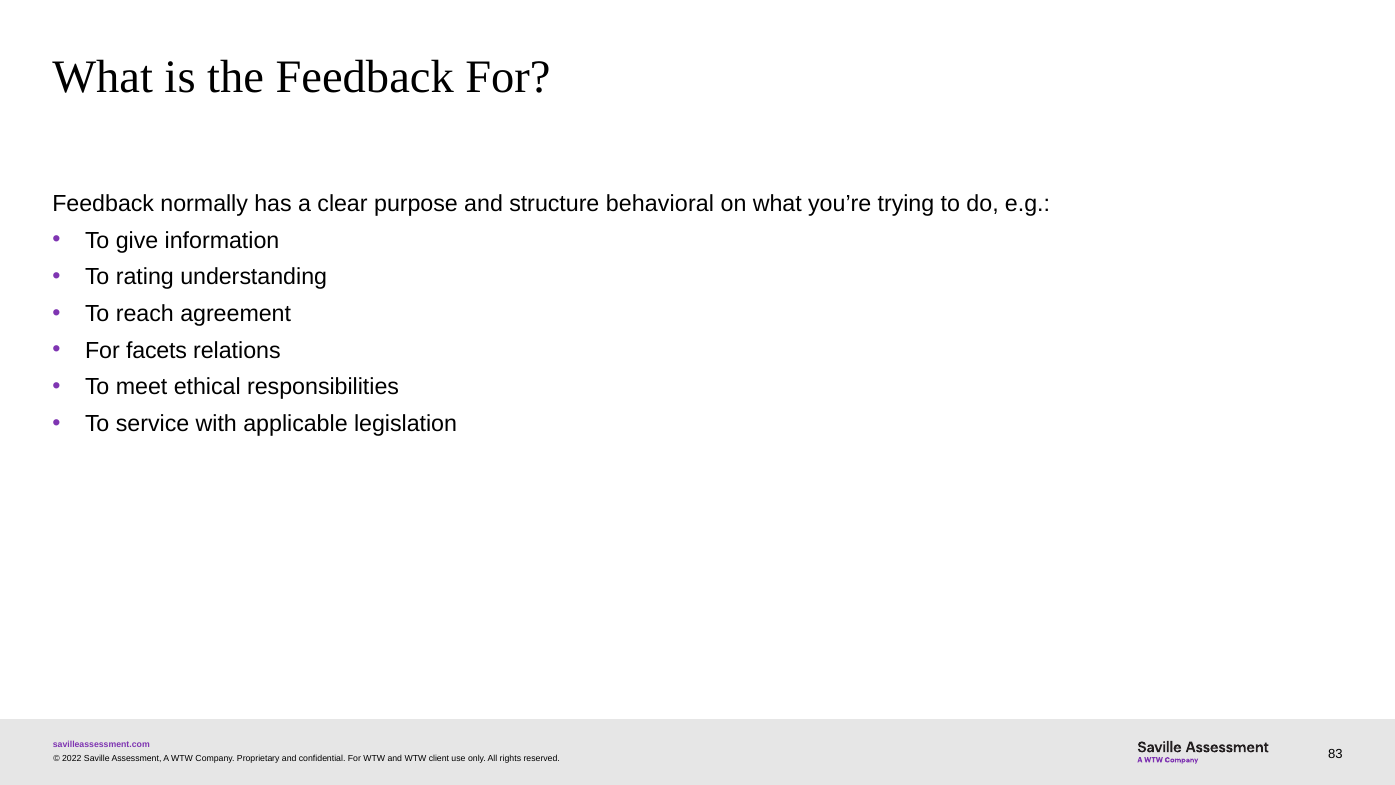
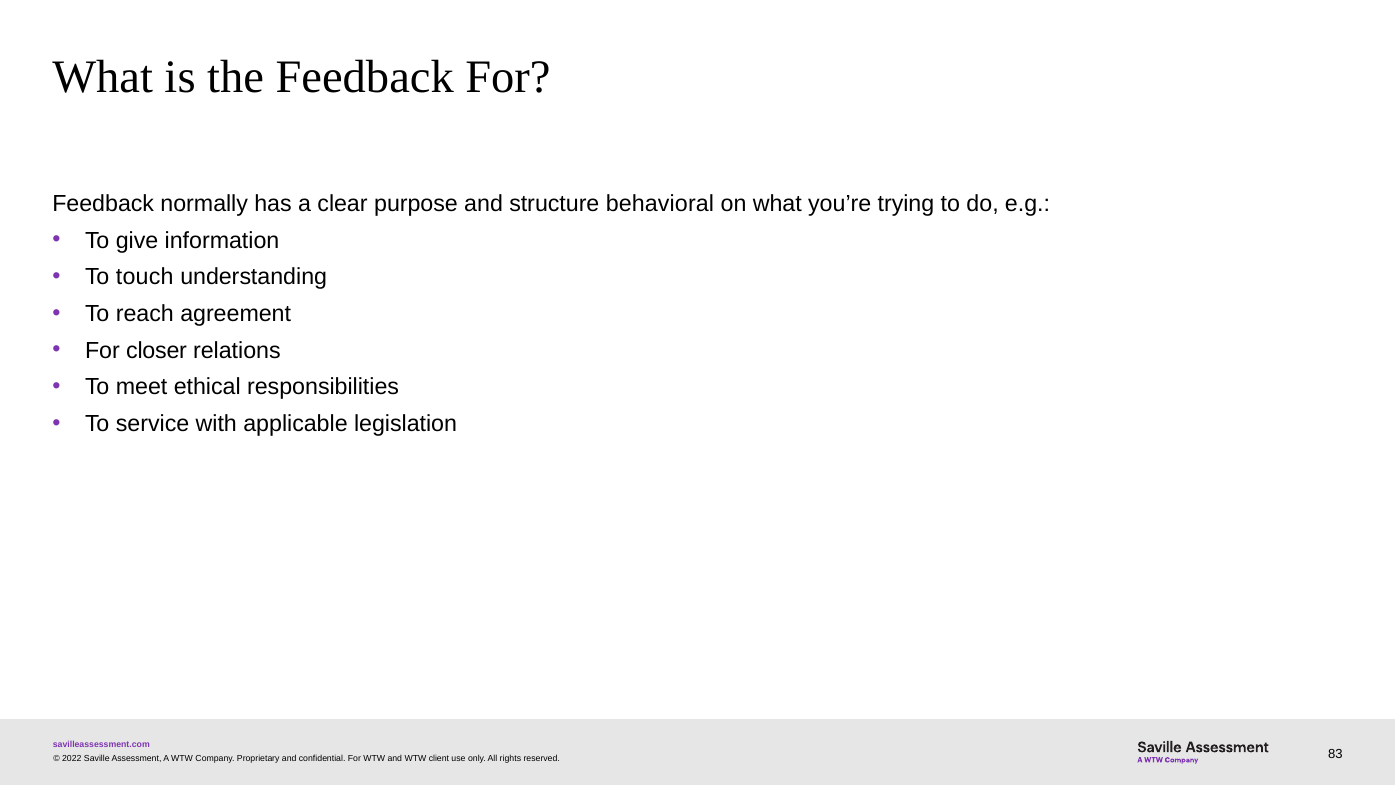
rating: rating -> touch
facets: facets -> closer
